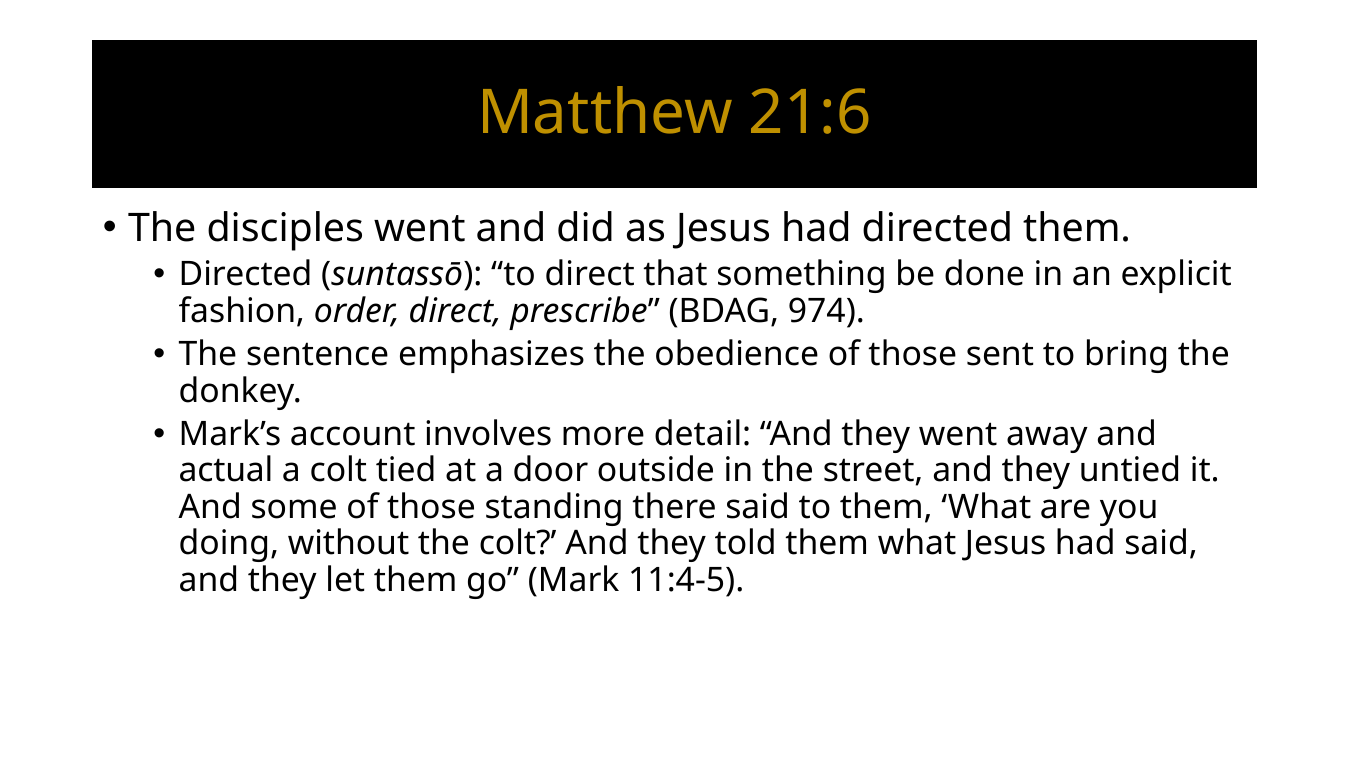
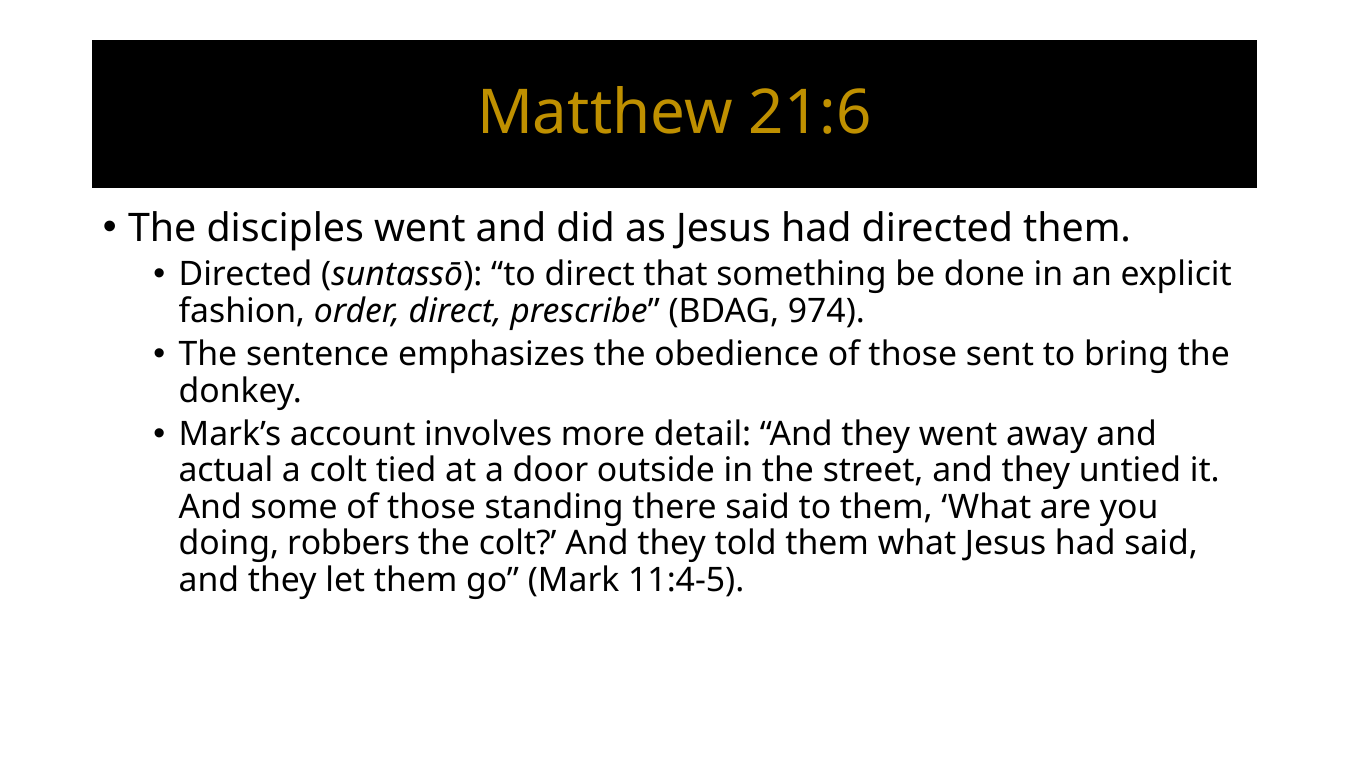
without: without -> robbers
